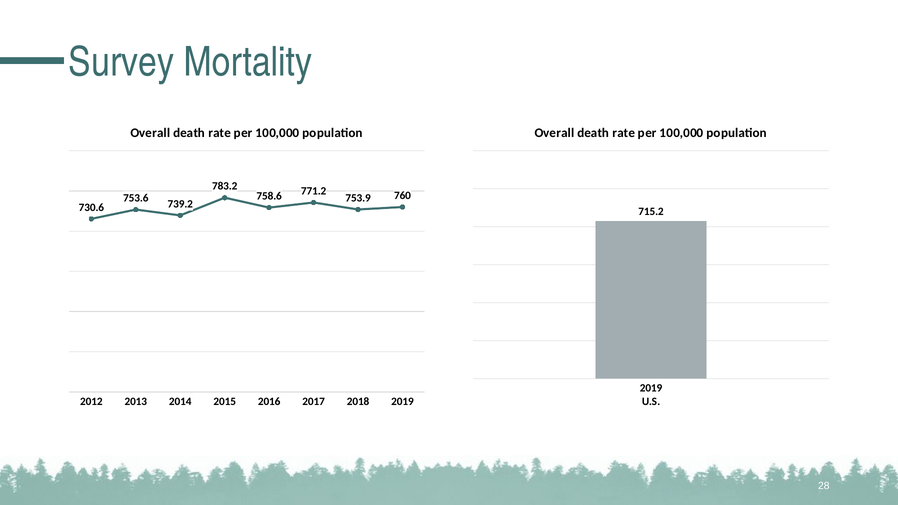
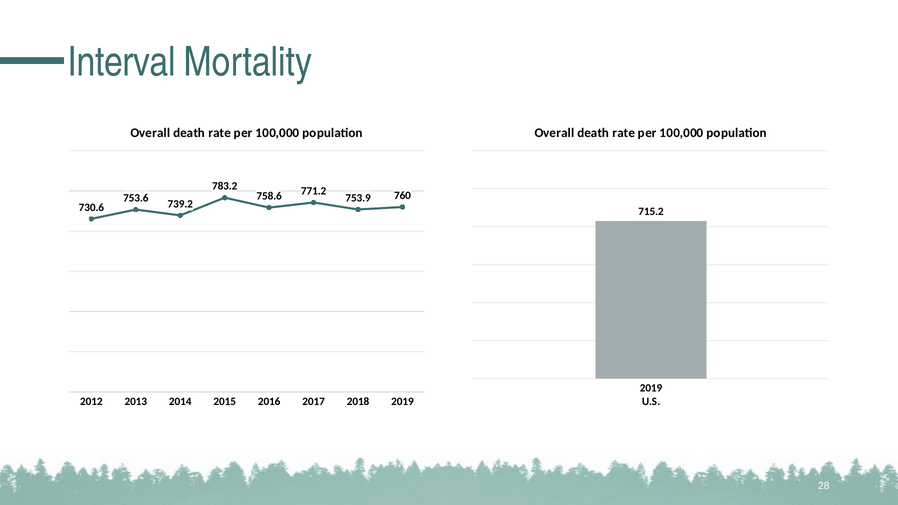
Survey: Survey -> Interval
